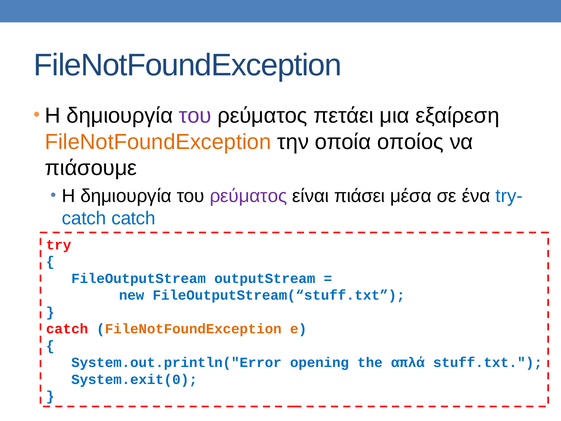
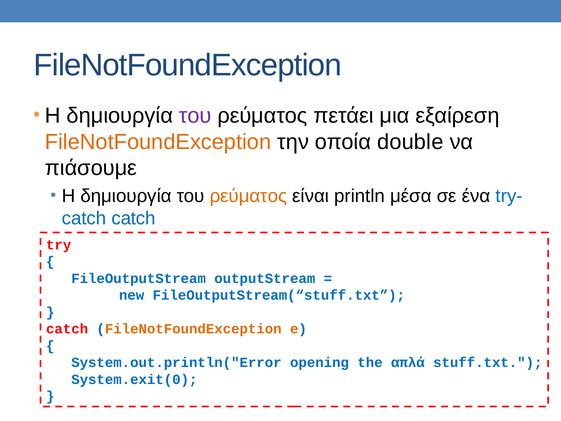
οποίος: οποίος -> double
ρεύματος at (248, 196) colour: purple -> orange
πιάσει: πιάσει -> println
